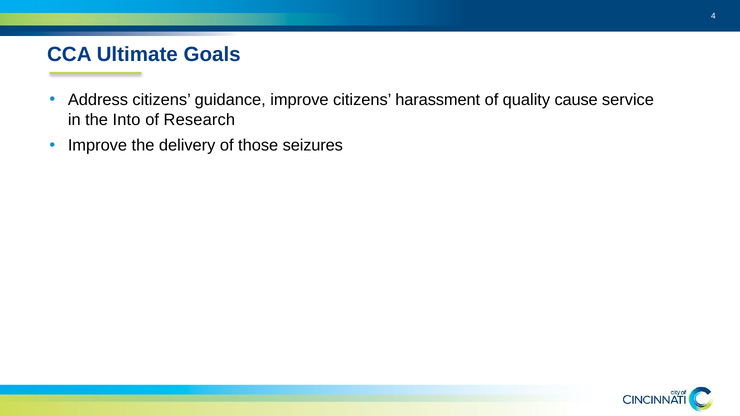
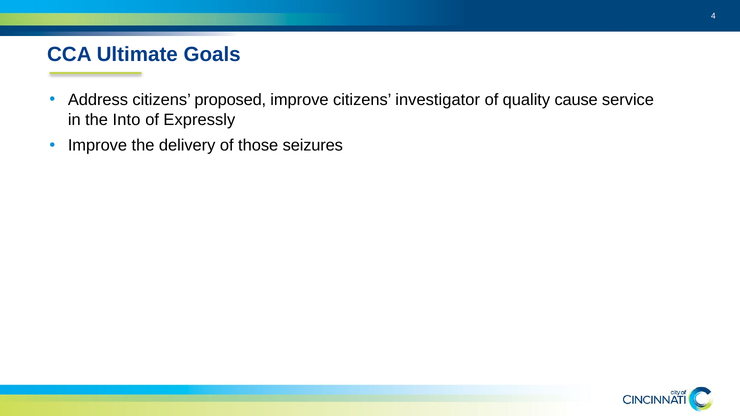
guidance: guidance -> proposed
harassment: harassment -> investigator
Research: Research -> Expressly
